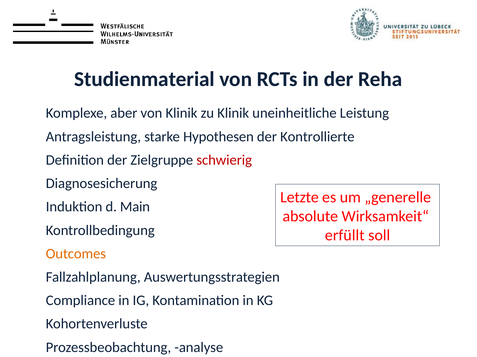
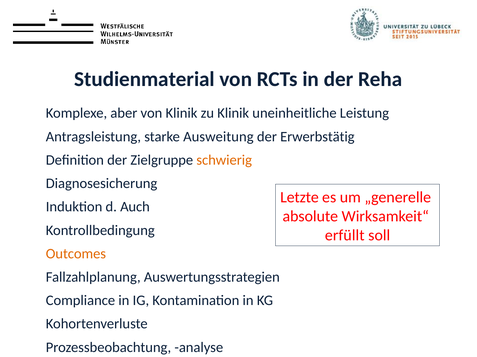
Hypothesen: Hypothesen -> Ausweitung
Kontrollierte: Kontrollierte -> Erwerbstätig
schwierig colour: red -> orange
Main: Main -> Auch
